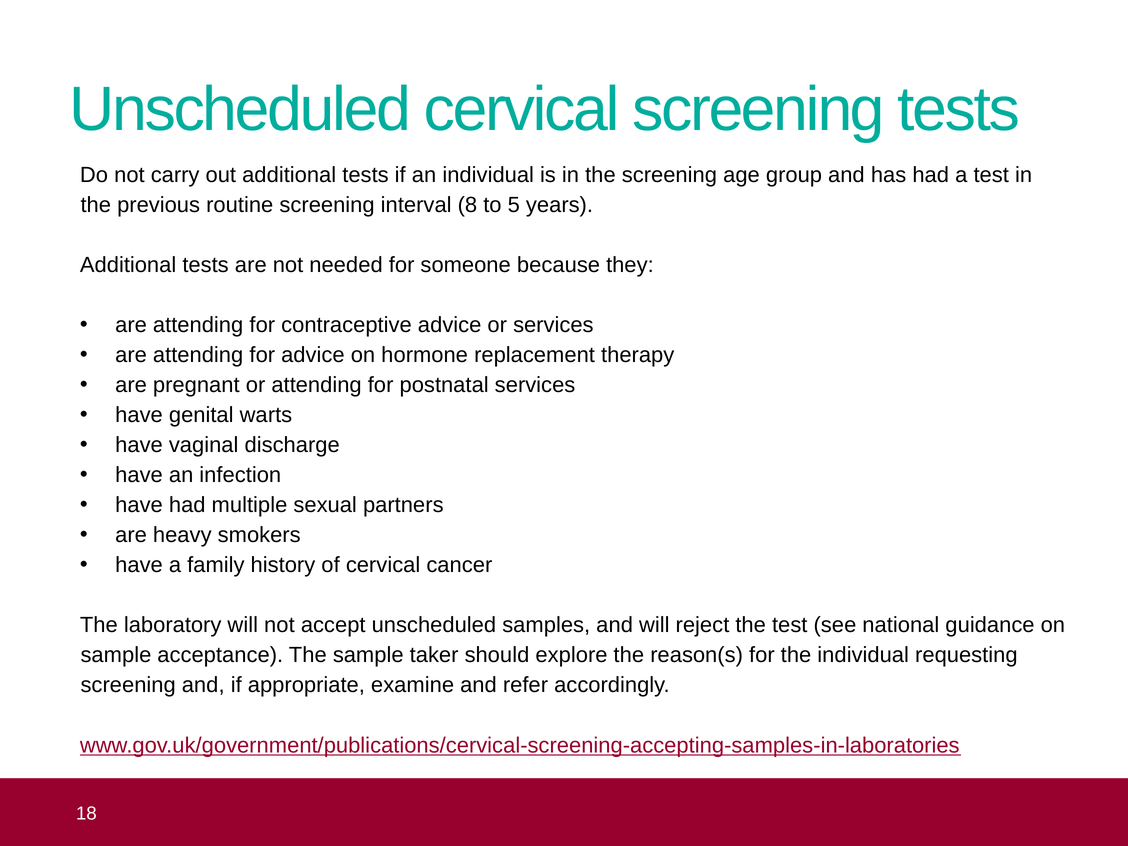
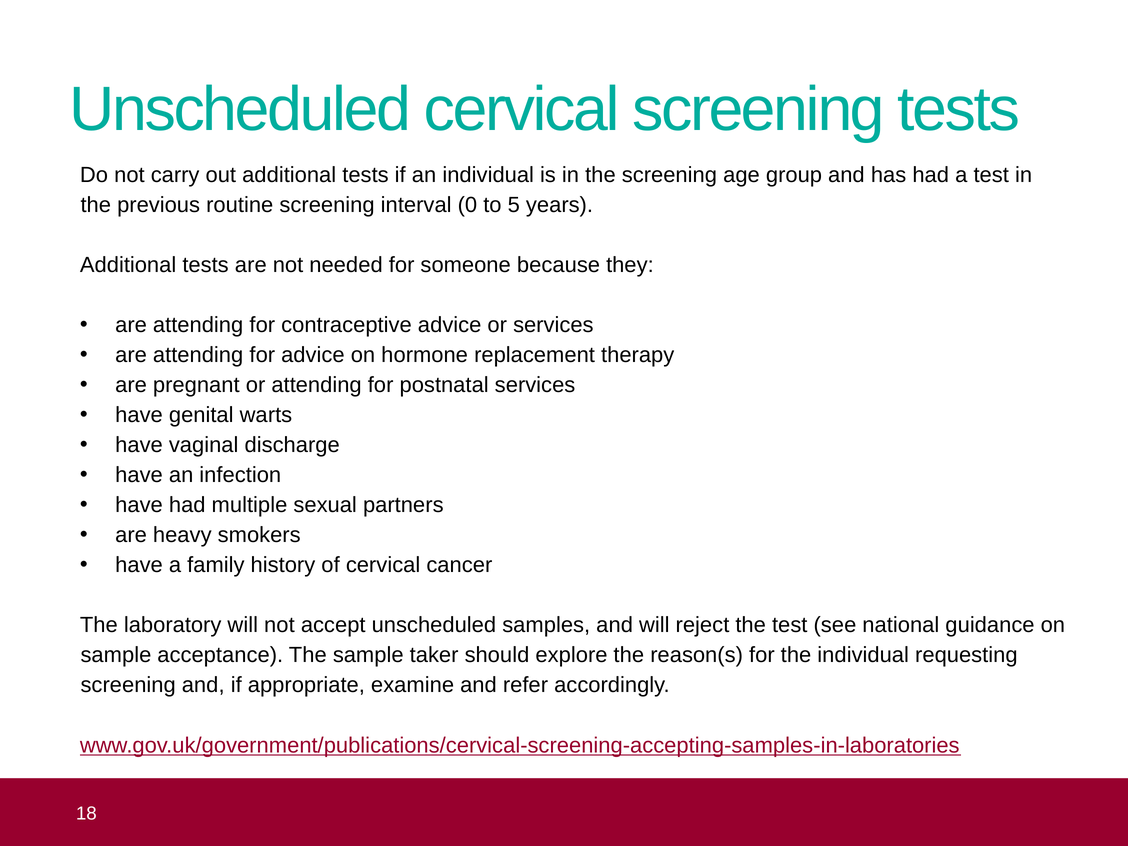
8: 8 -> 0
